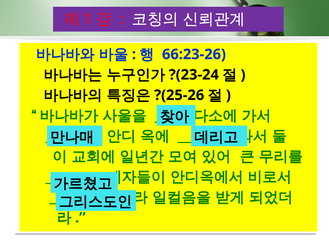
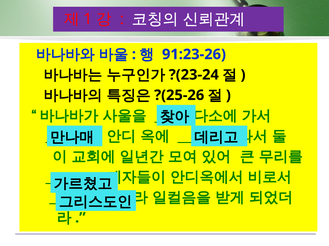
66:23-26: 66:23-26 -> 91:23-26
